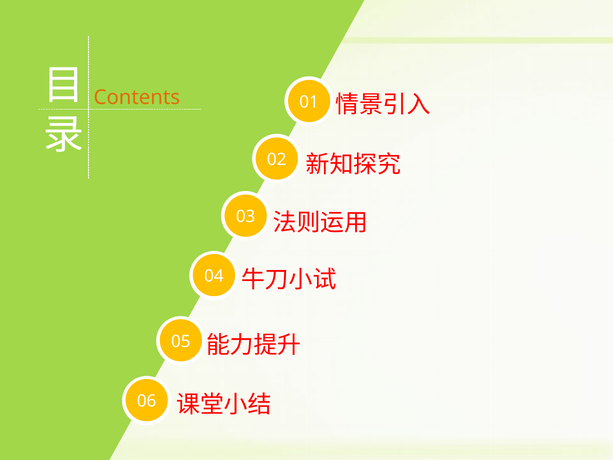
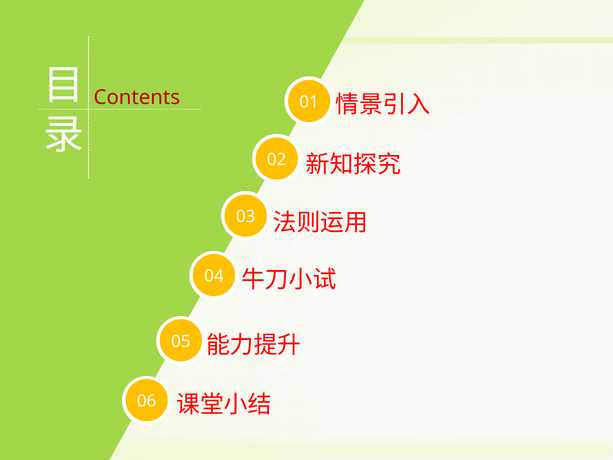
Contents colour: orange -> red
